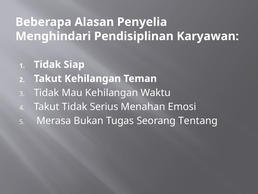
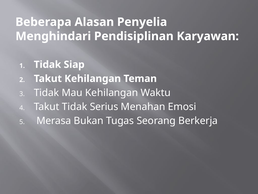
Tentang: Tentang -> Berkerja
